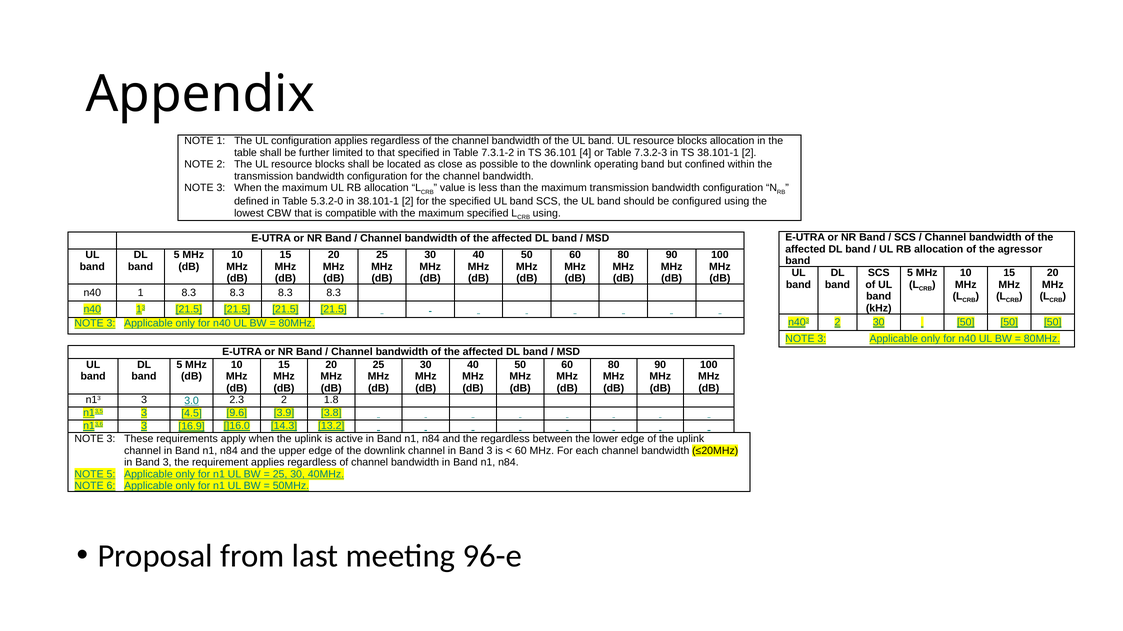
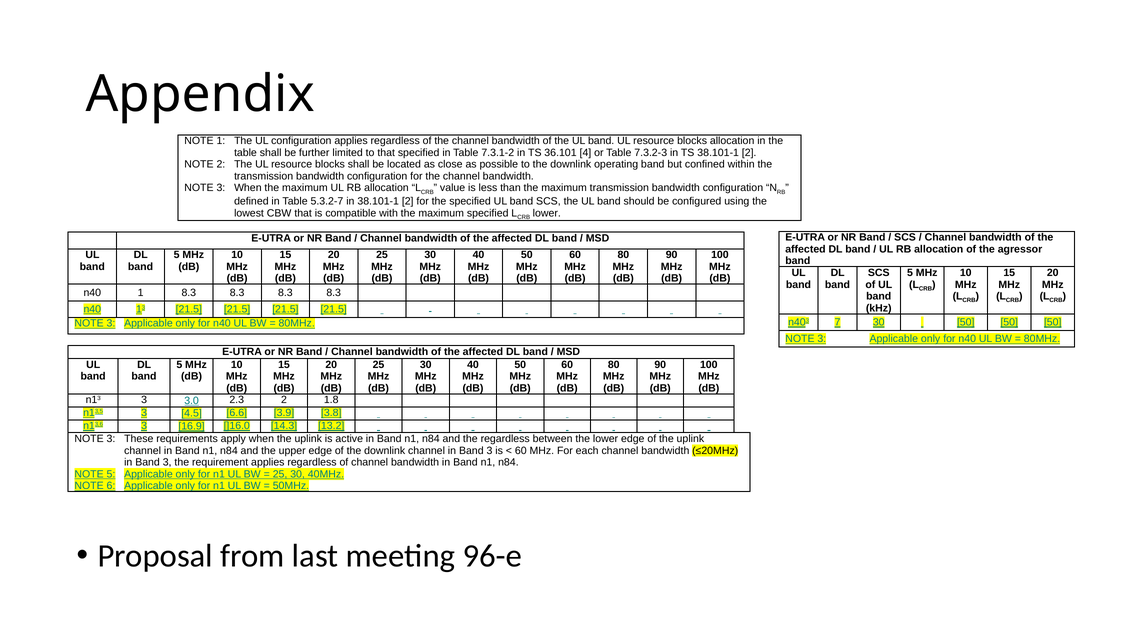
5.3.2-0: 5.3.2-0 -> 5.3.2-7
using at (547, 213): using -> lower
n403 2: 2 -> 7
9.6: 9.6 -> 6.6
